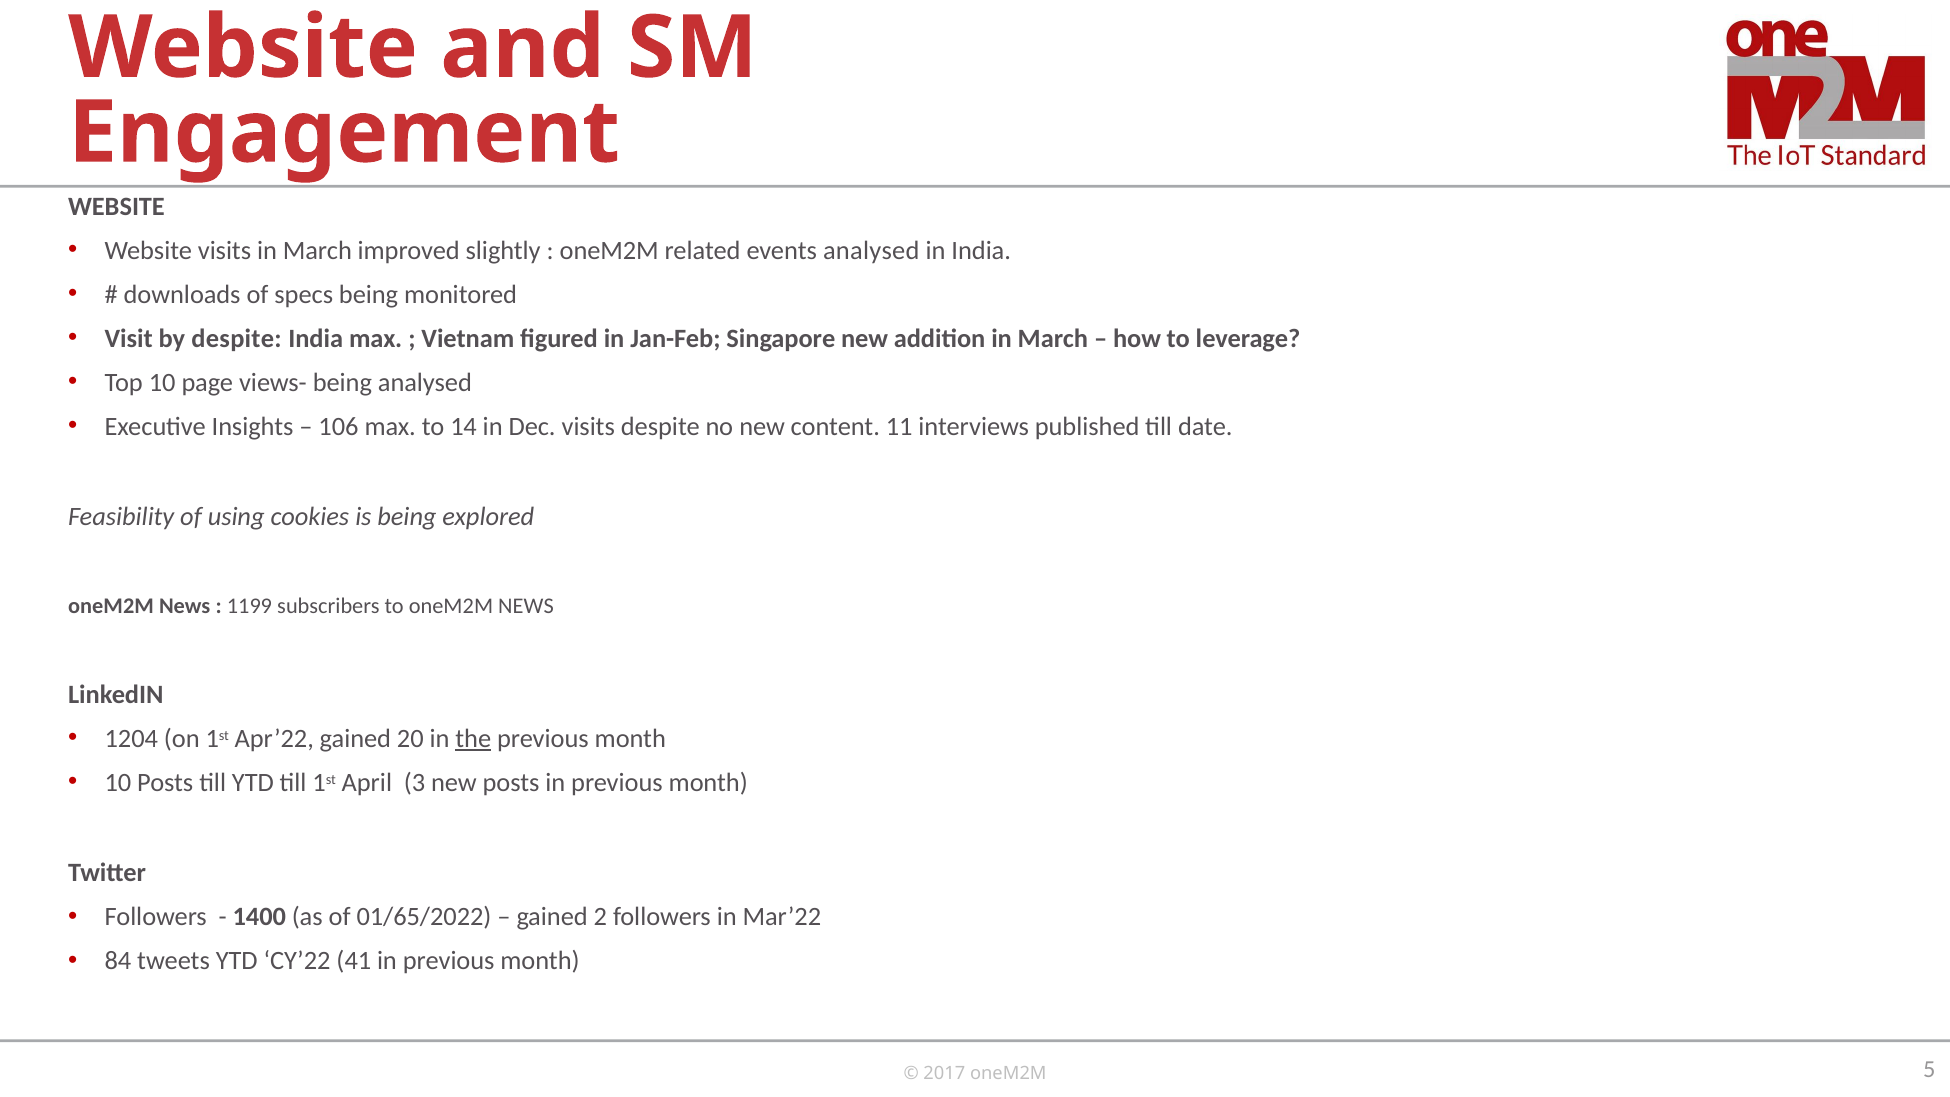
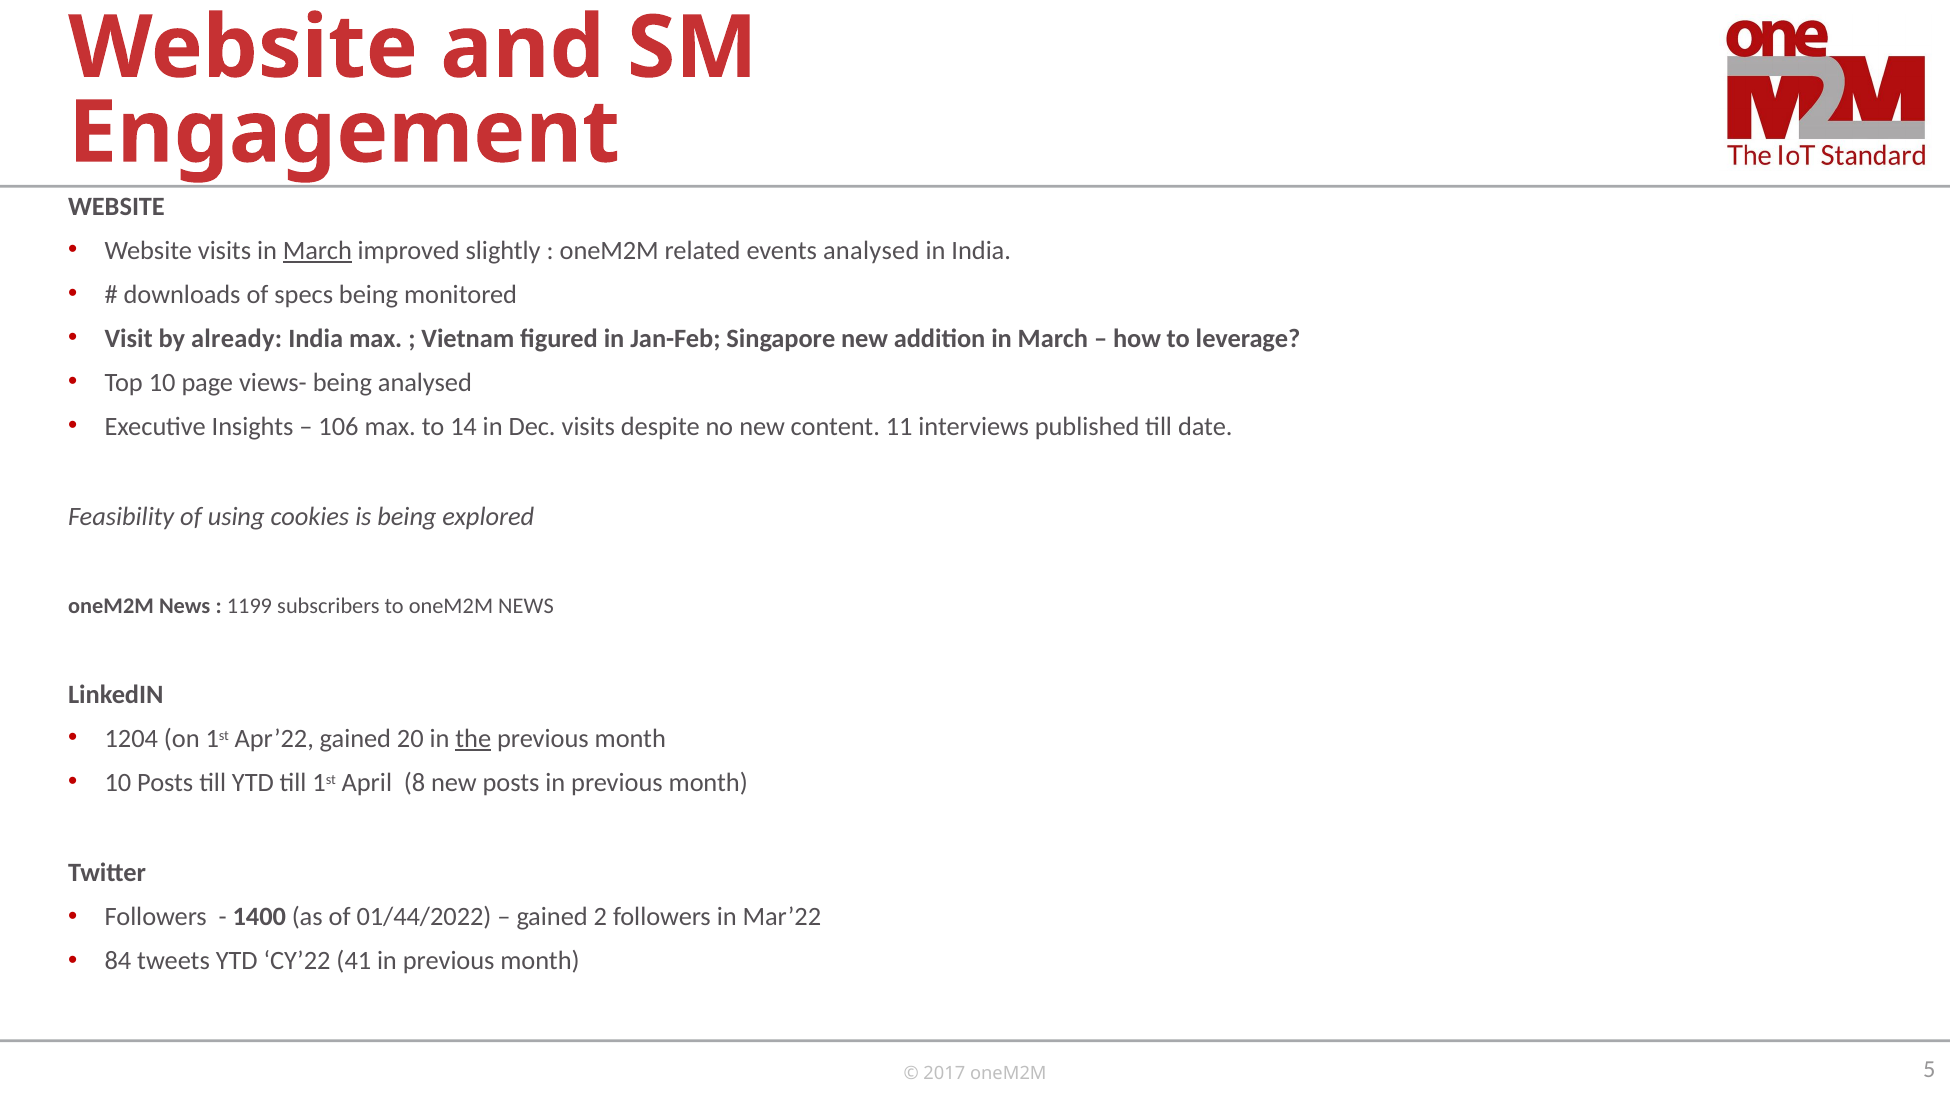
March at (317, 251) underline: none -> present
by despite: despite -> already
3: 3 -> 8
01/65/2022: 01/65/2022 -> 01/44/2022
